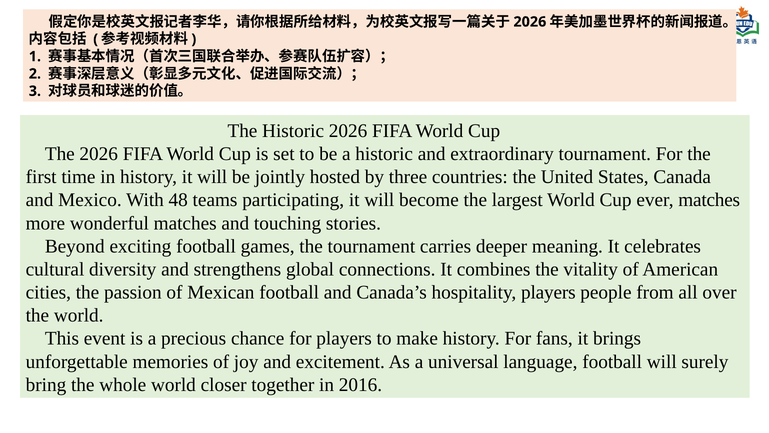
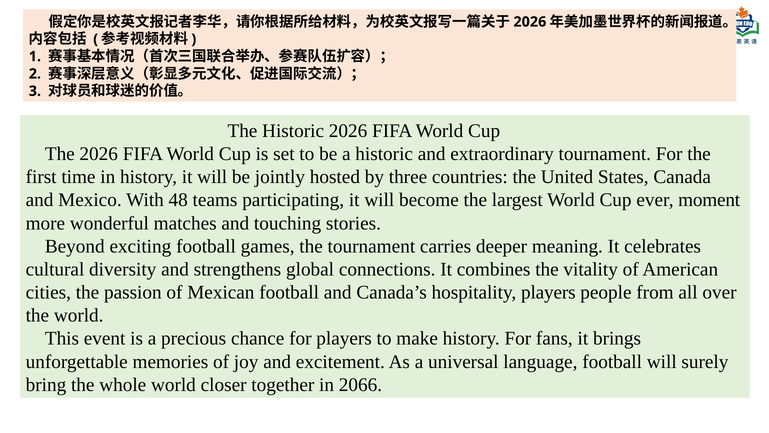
ever matches: matches -> moment
2016: 2016 -> 2066
